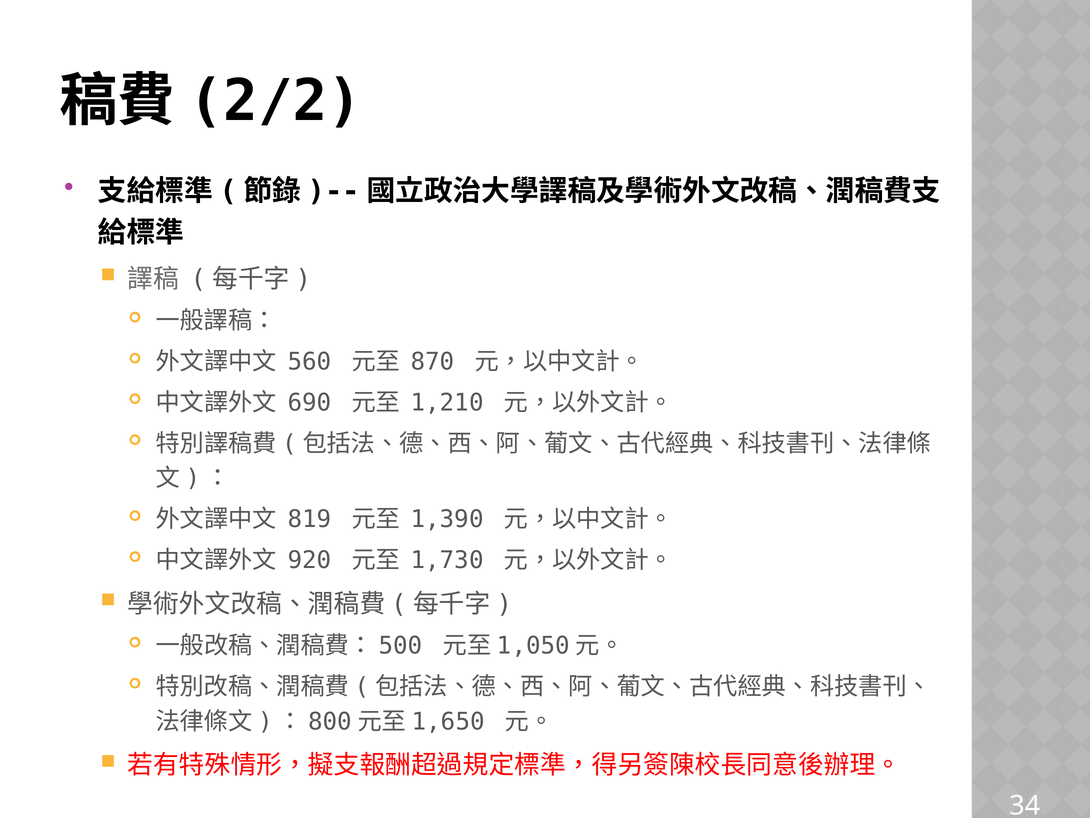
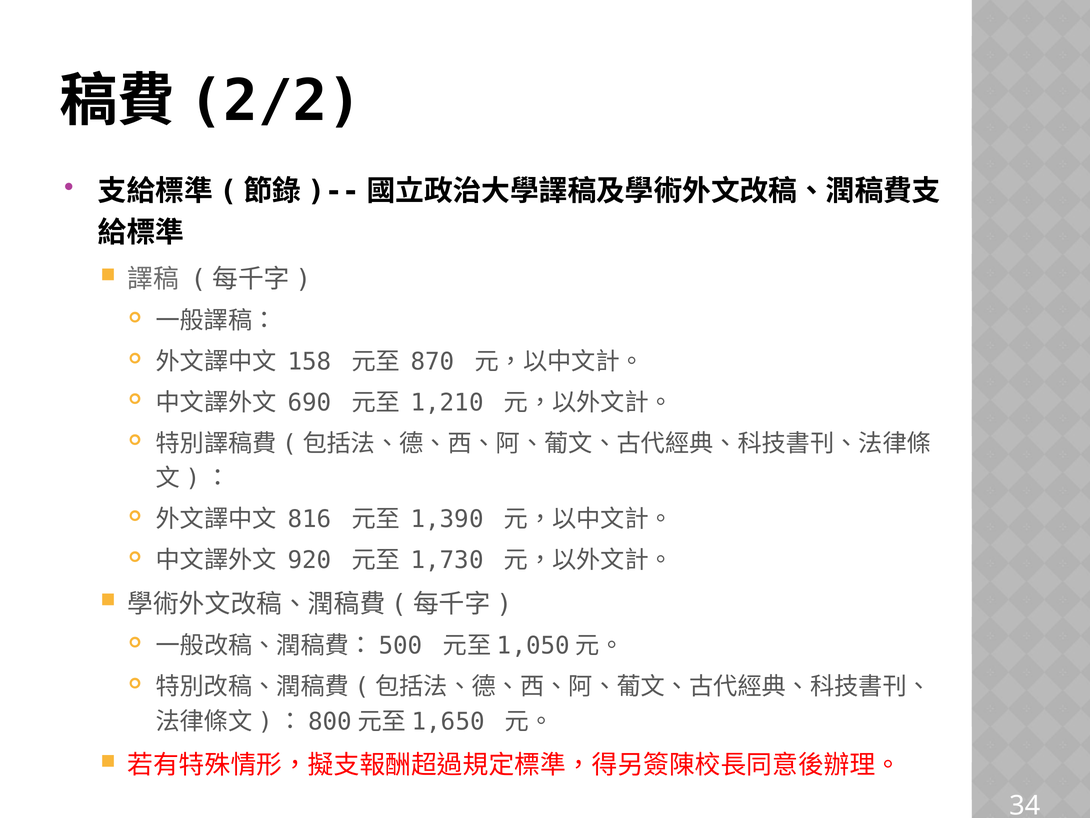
560: 560 -> 158
819: 819 -> 816
